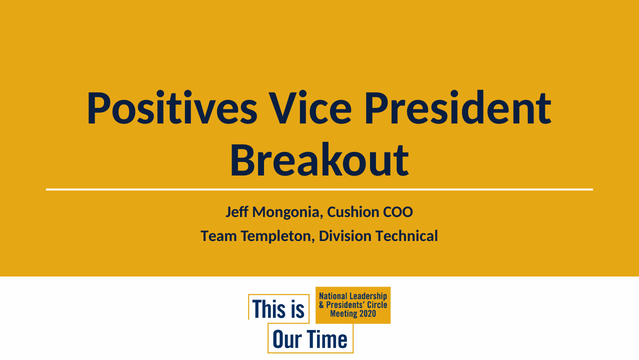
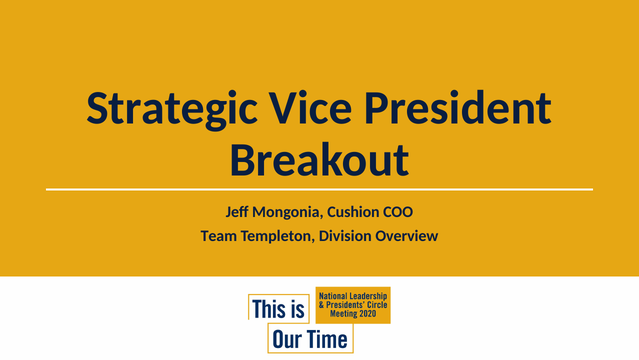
Positives: Positives -> Strategic
Technical: Technical -> Overview
